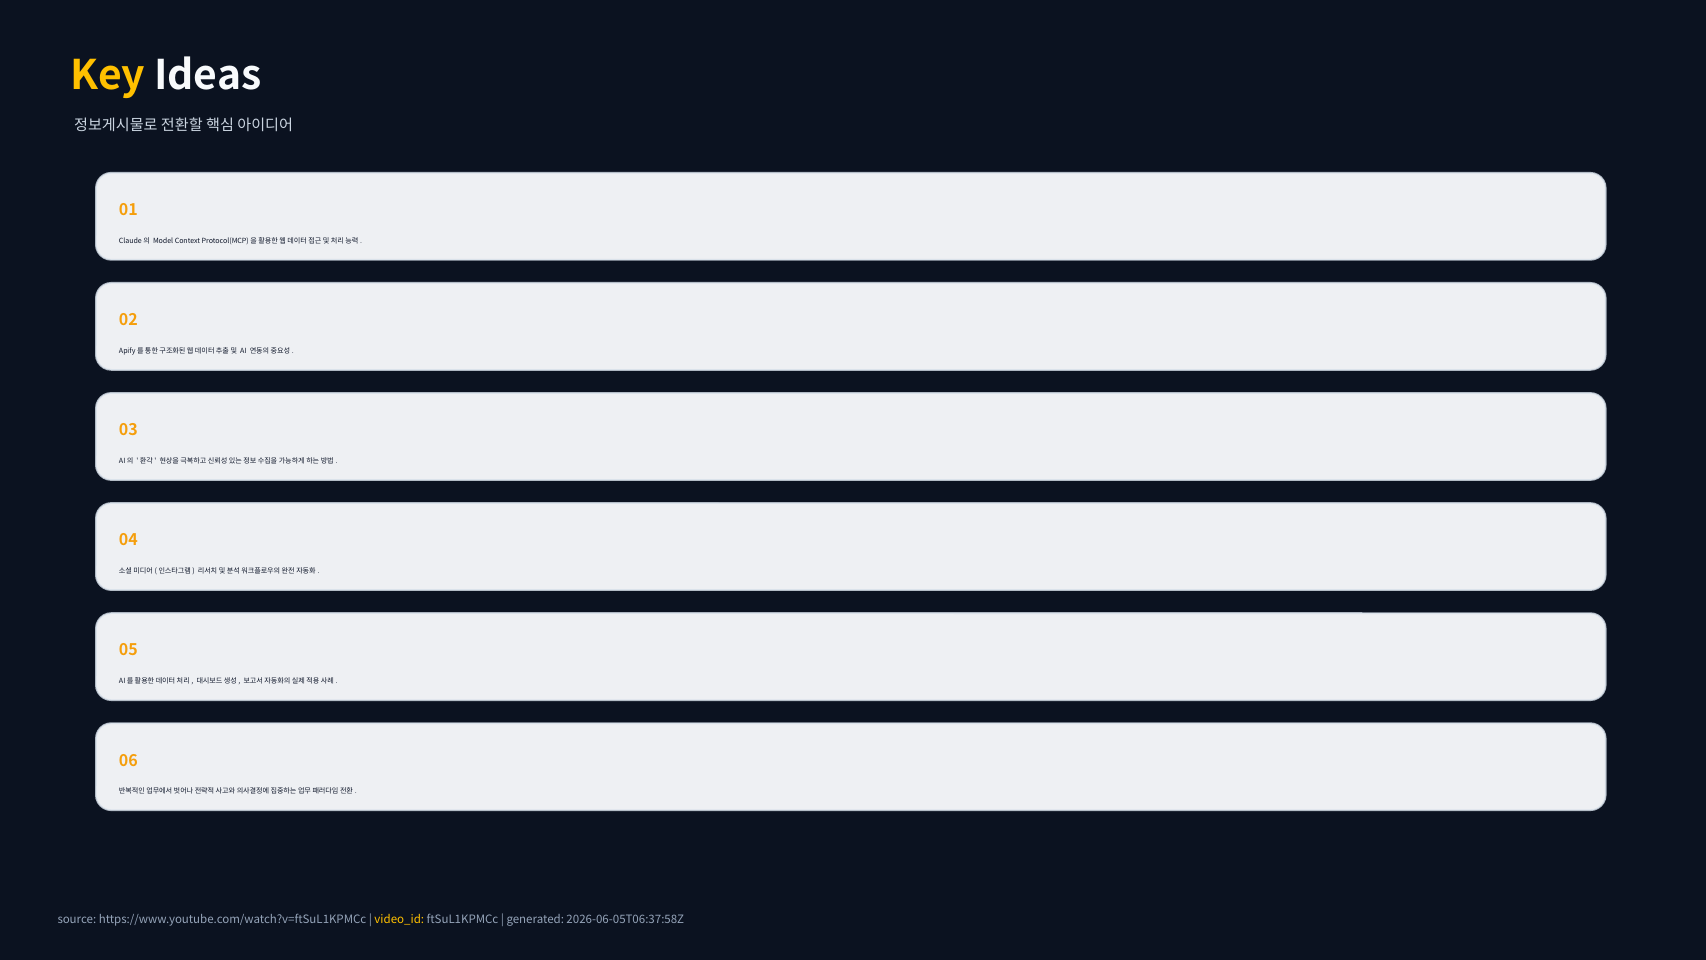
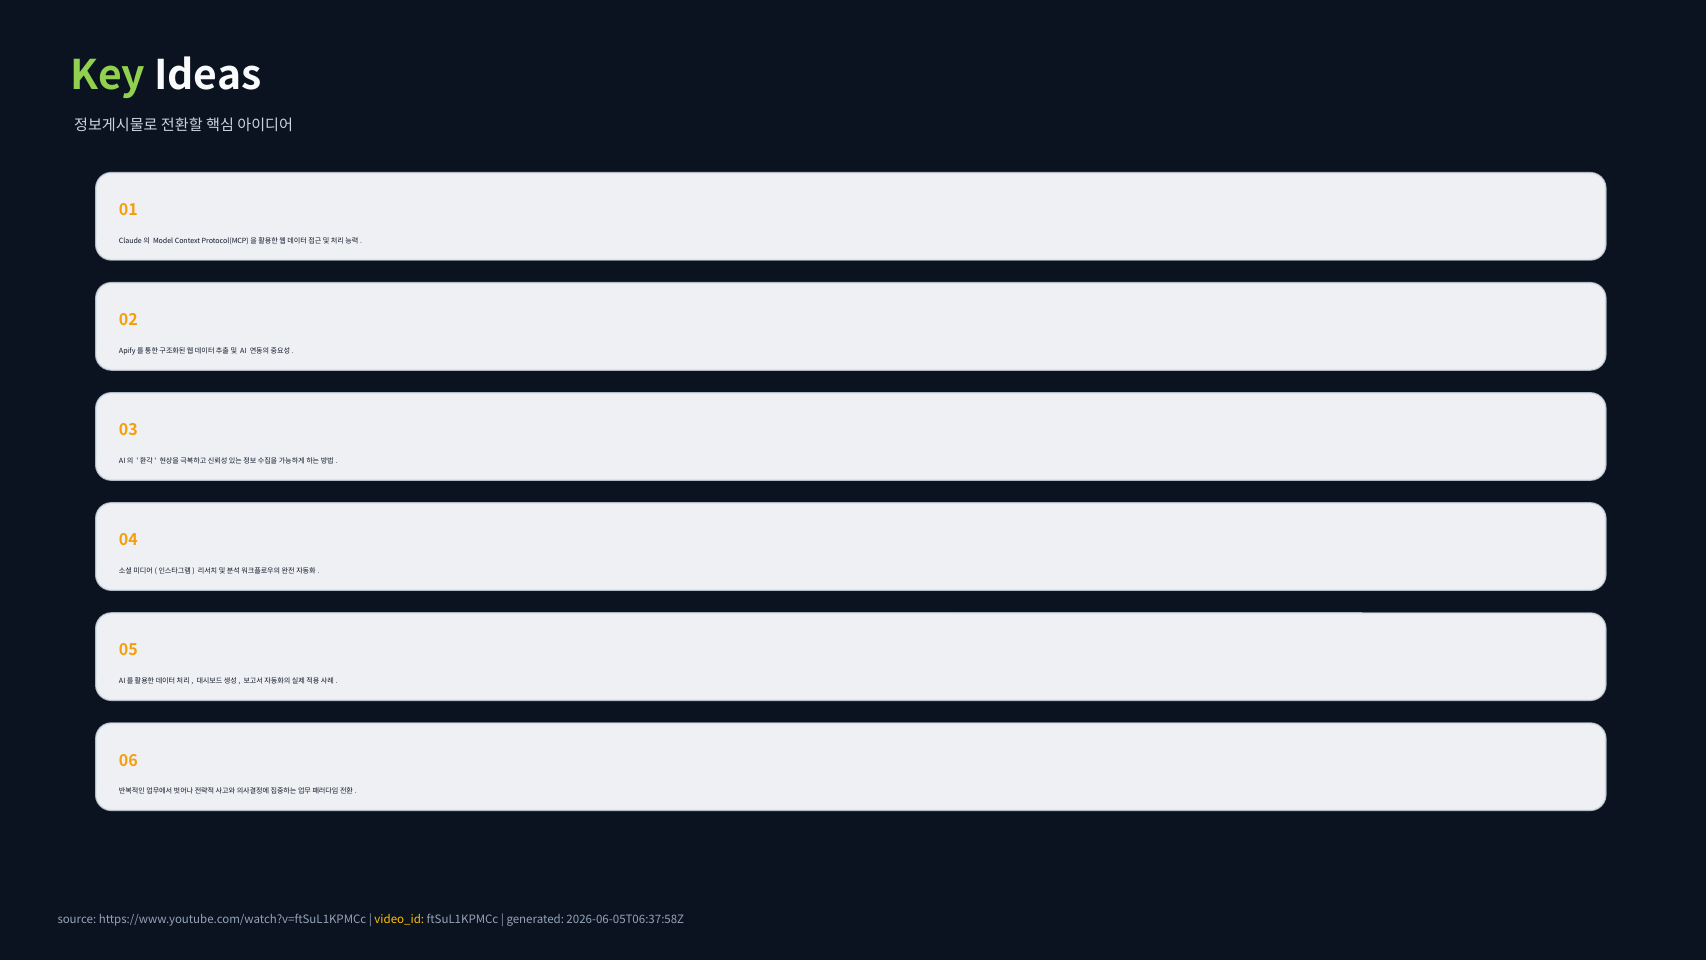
Key colour: yellow -> light green
